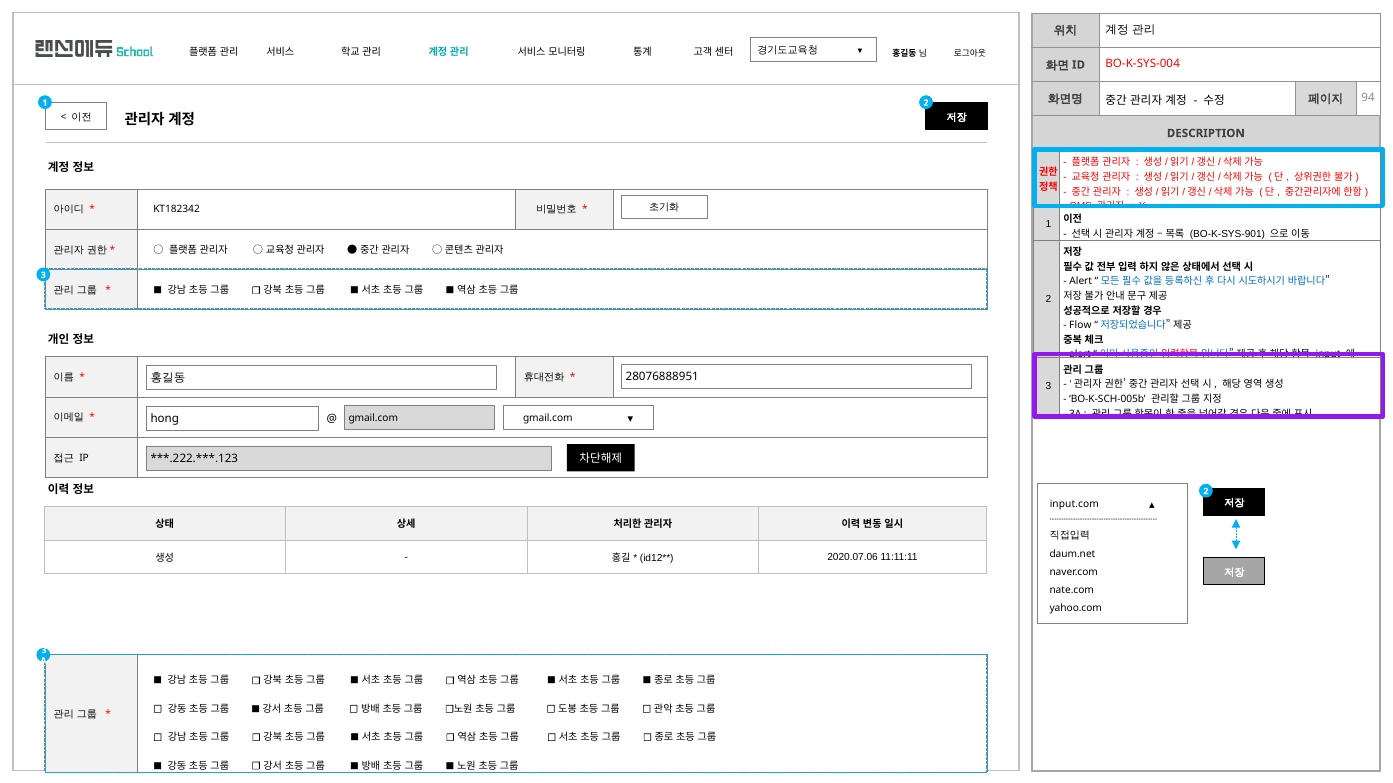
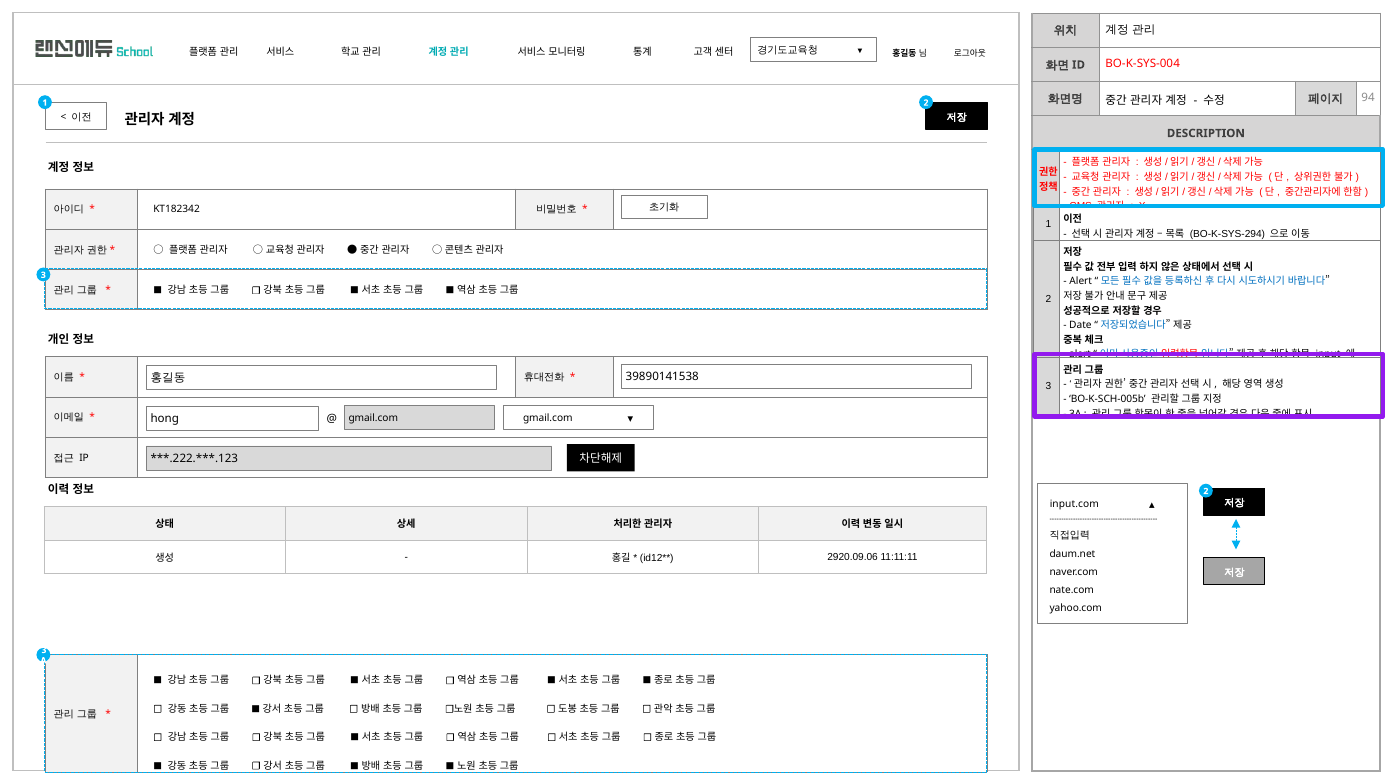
BO-K-SYS-901: BO-K-SYS-901 -> BO-K-SYS-294
Flow: Flow -> Date
28076888951: 28076888951 -> 39890141538
2020.07.06: 2020.07.06 -> 2920.09.06
